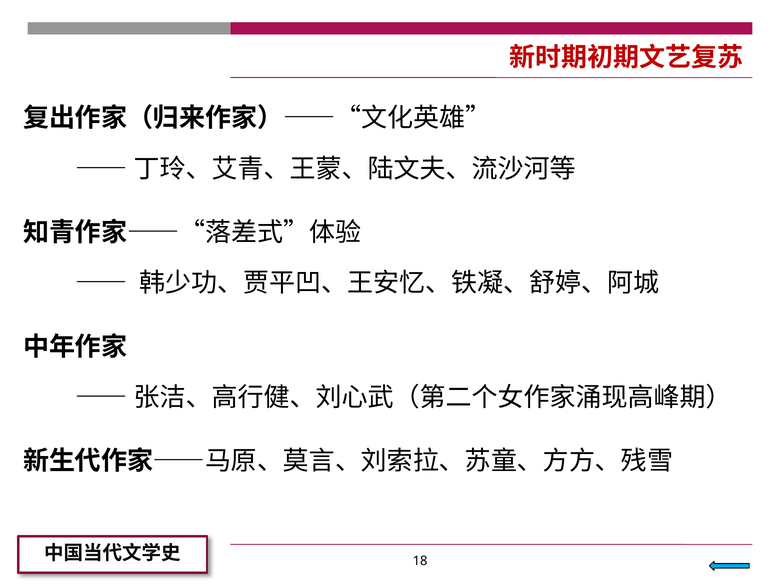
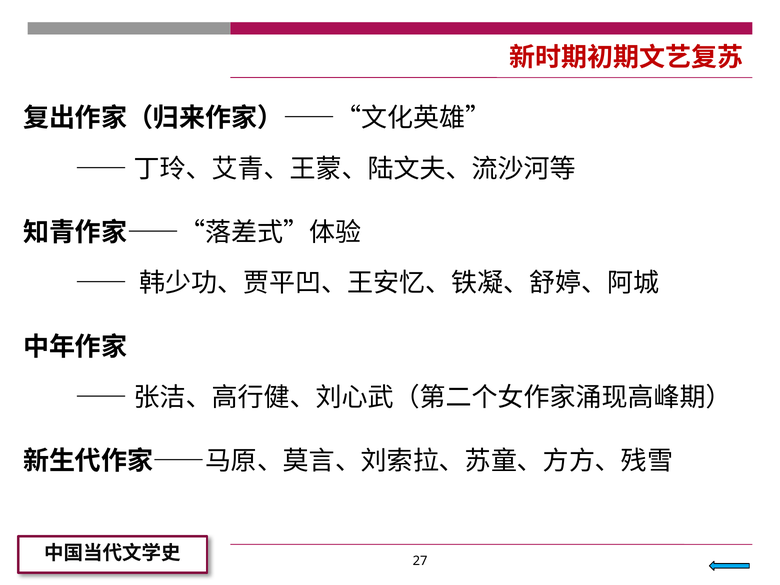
18: 18 -> 27
